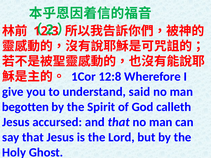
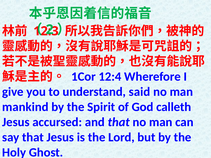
12:8: 12:8 -> 12:4
begotten: begotten -> mankind
